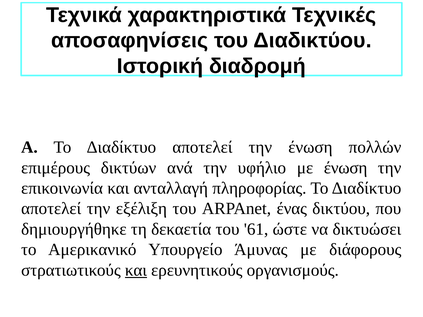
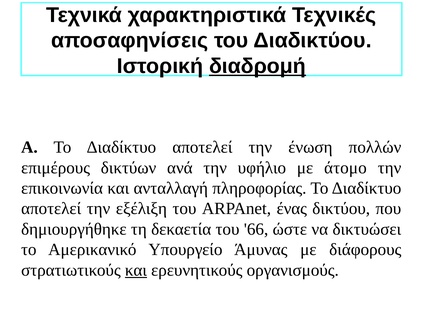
διαδρομή underline: none -> present
με ένωση: ένωση -> άτομο
61: 61 -> 66
